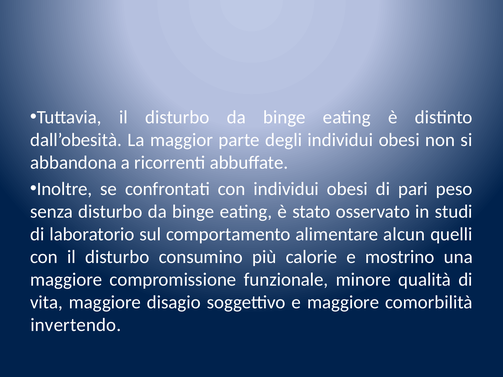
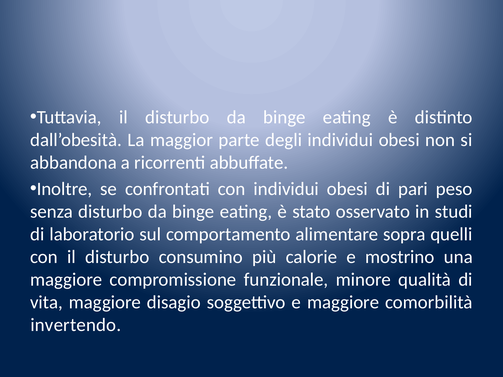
alcun: alcun -> sopra
